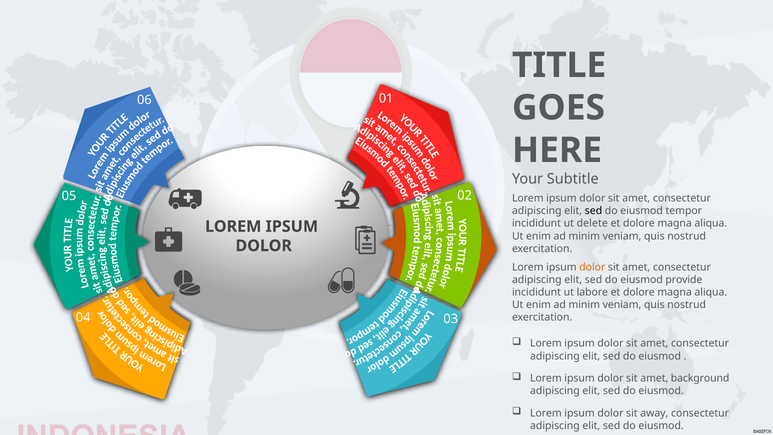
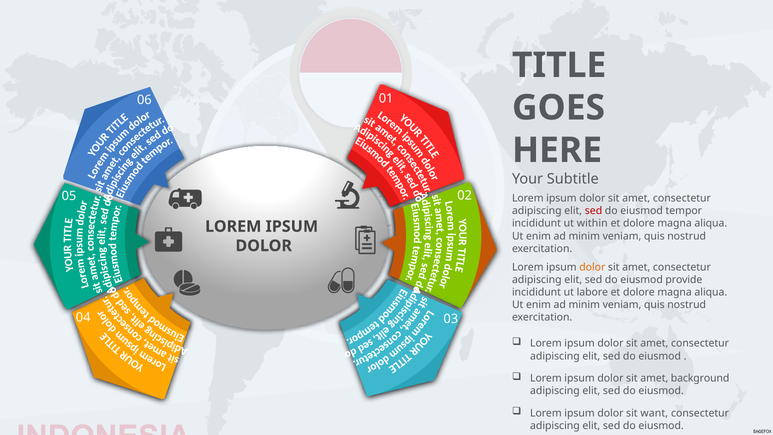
sed at (594, 211) colour: black -> red
delete: delete -> within
away: away -> want
